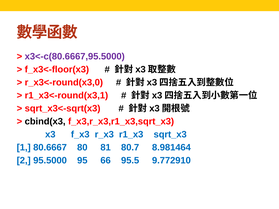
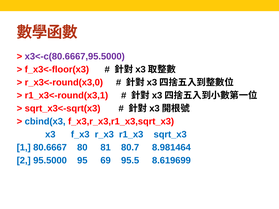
cbind(x3 colour: black -> blue
66: 66 -> 69
9.772910: 9.772910 -> 8.619699
